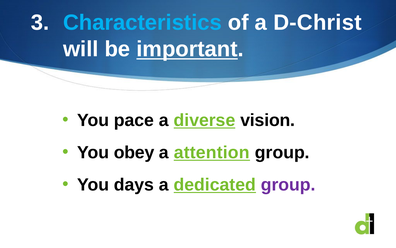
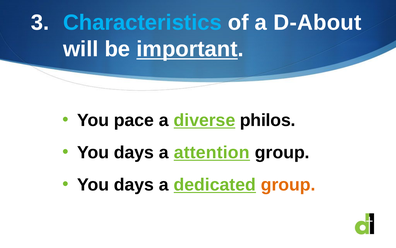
D-Christ: D-Christ -> D-About
vision: vision -> philos
obey at (134, 152): obey -> days
group at (288, 184) colour: purple -> orange
